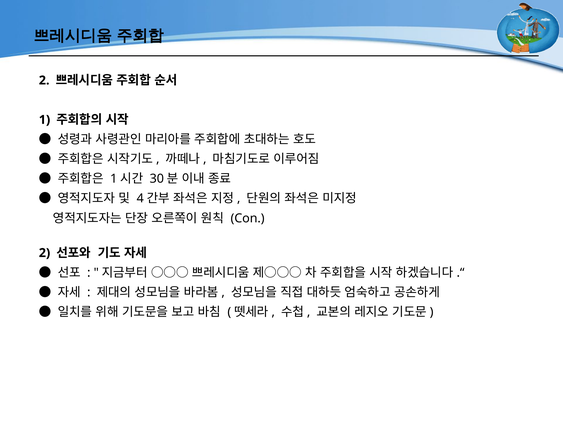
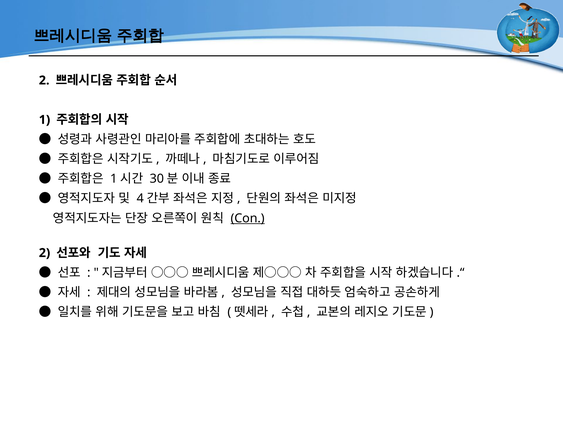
Con underline: none -> present
